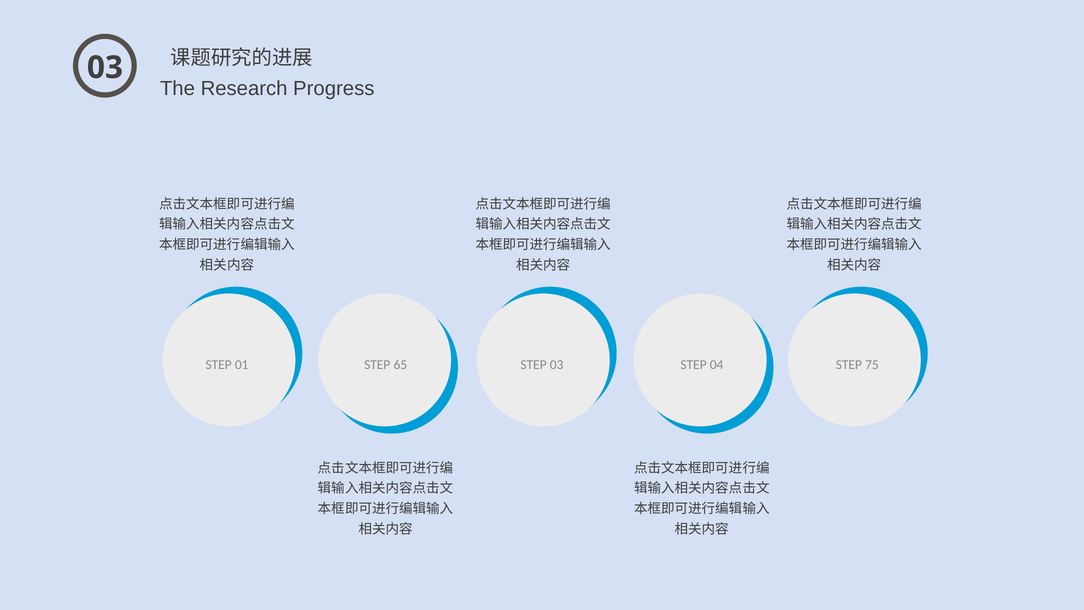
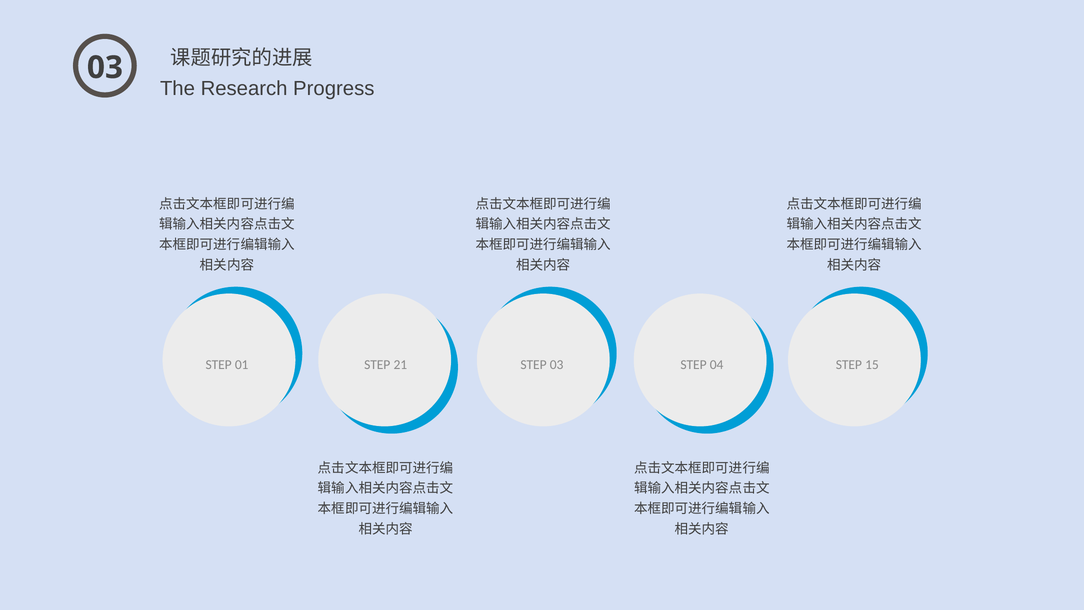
65: 65 -> 21
75: 75 -> 15
